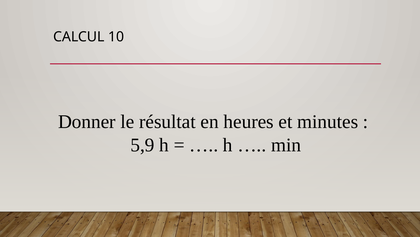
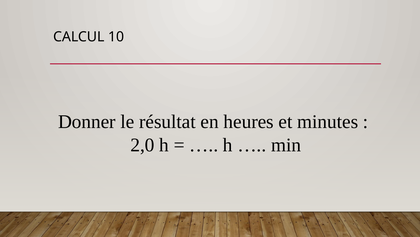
5,9: 5,9 -> 2,0
